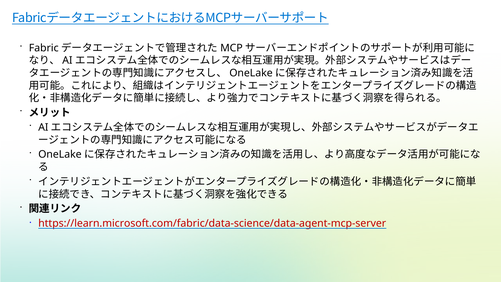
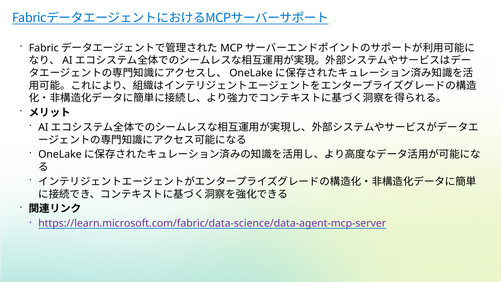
https://learn.microsoft.com/fabric/data-science/data-agent-mcp-server colour: red -> purple
